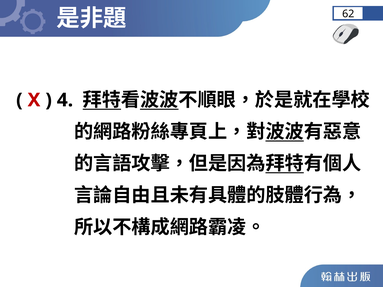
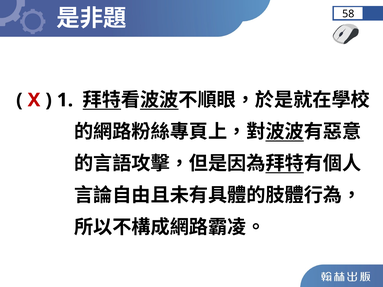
62: 62 -> 58
4: 4 -> 1
